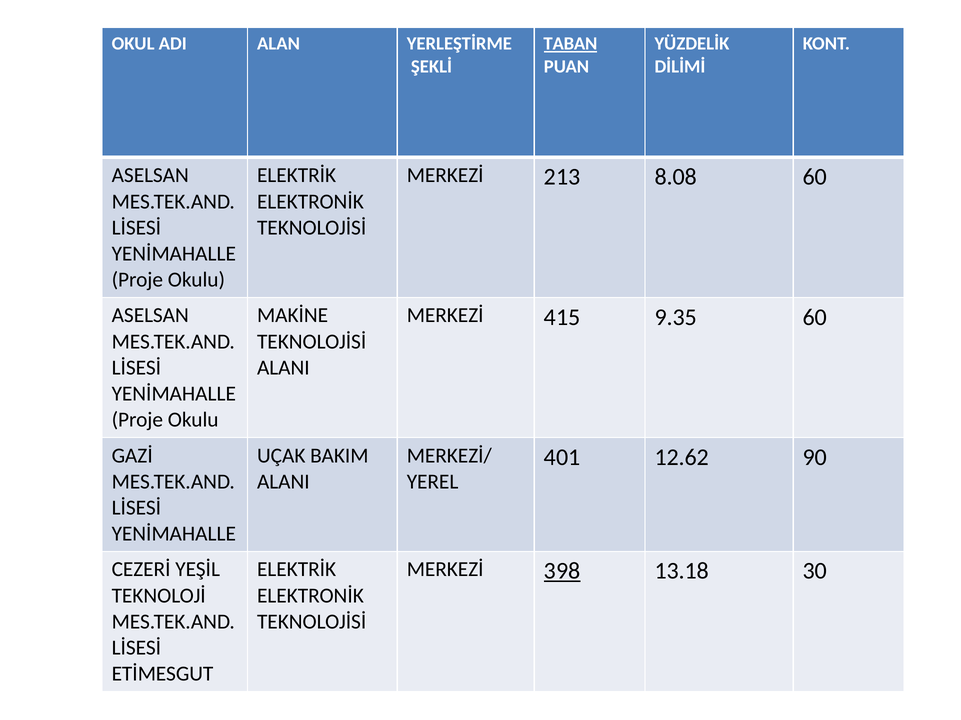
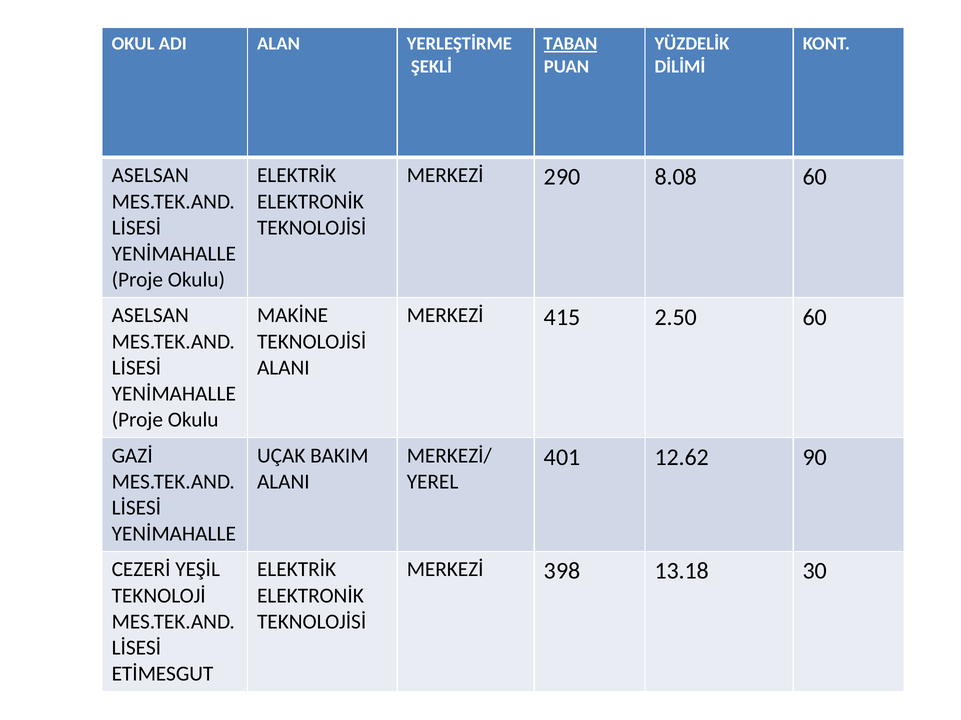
213: 213 -> 290
9.35: 9.35 -> 2.50
398 underline: present -> none
